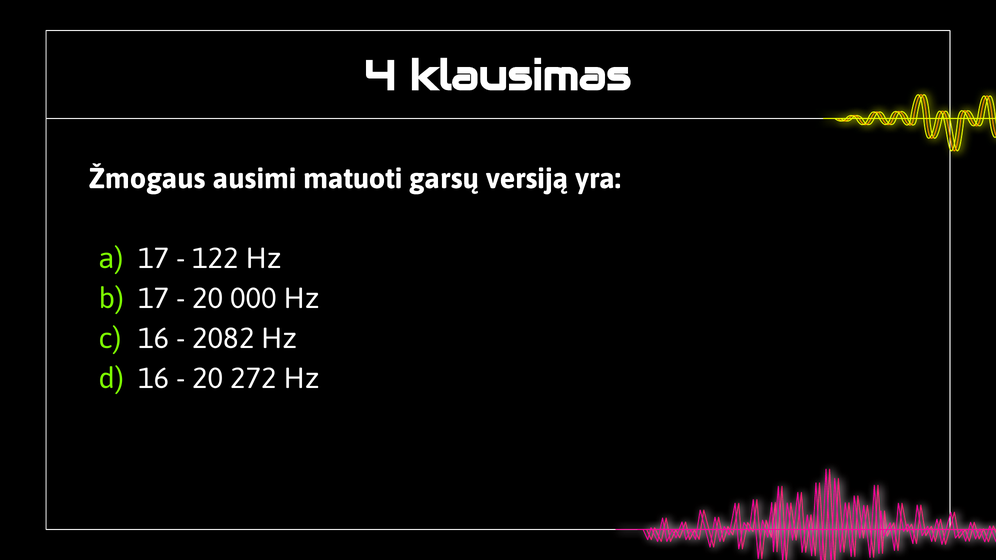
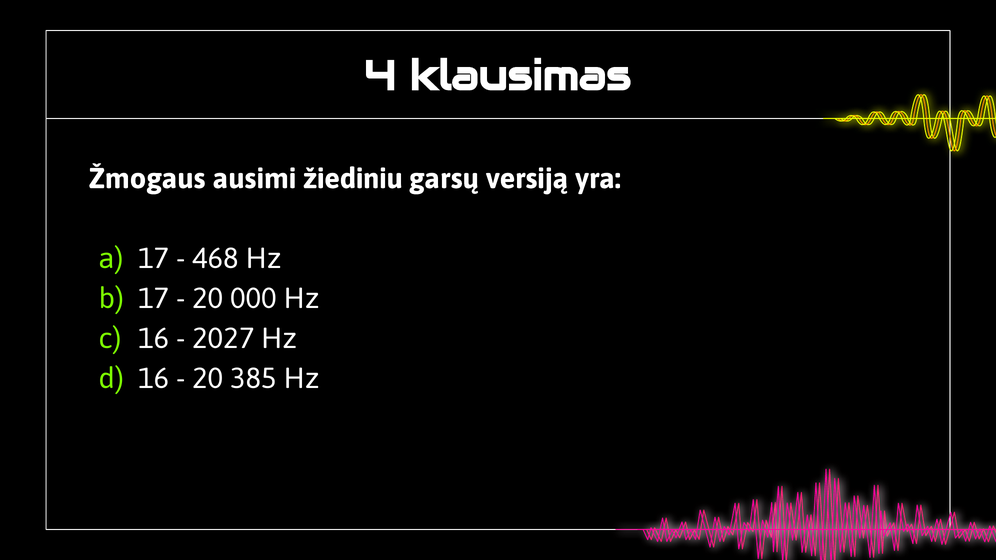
matuoti: matuoti -> žiediniu
122: 122 -> 468
2082: 2082 -> 2027
272: 272 -> 385
